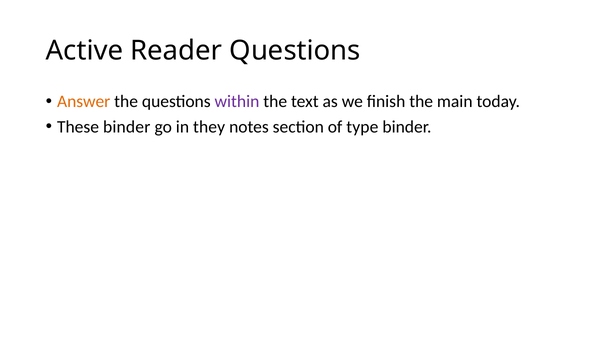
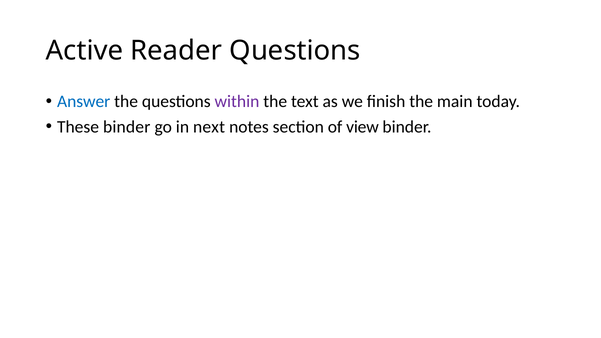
Answer colour: orange -> blue
they: they -> next
type: type -> view
